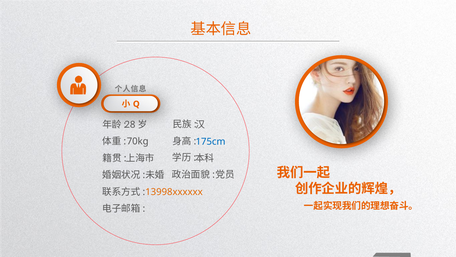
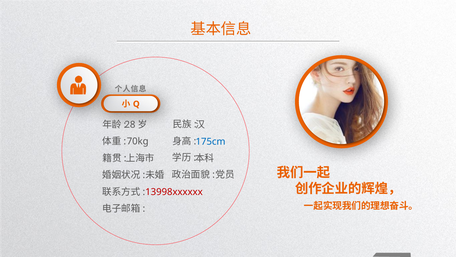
13998xxxxxx colour: orange -> red
